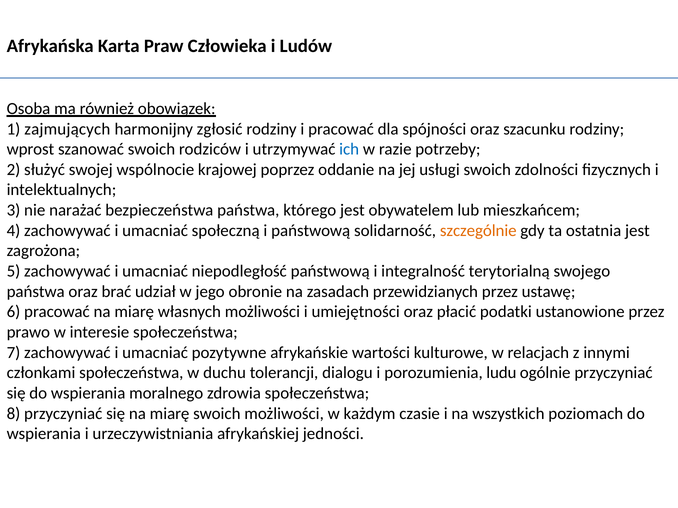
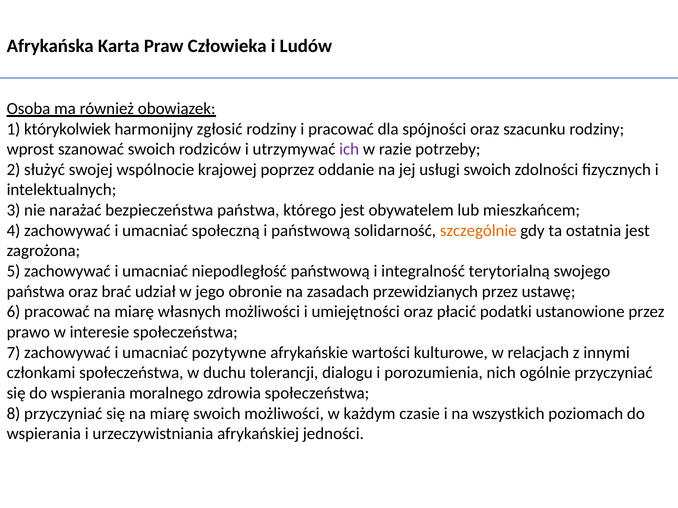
zajmujących: zajmujących -> którykolwiek
ich colour: blue -> purple
ludu: ludu -> nich
